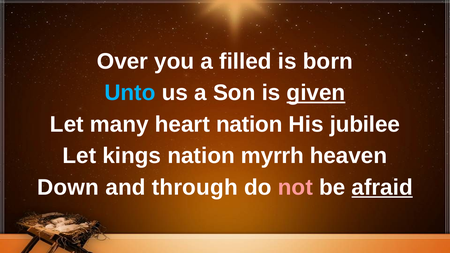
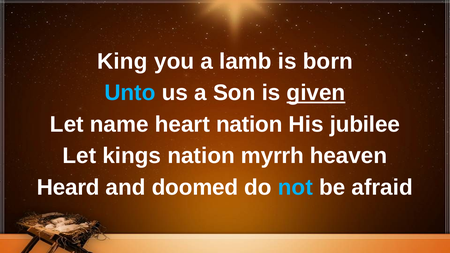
Over: Over -> King
filled: filled -> lamb
many: many -> name
Down: Down -> Heard
through: through -> doomed
not colour: pink -> light blue
afraid underline: present -> none
